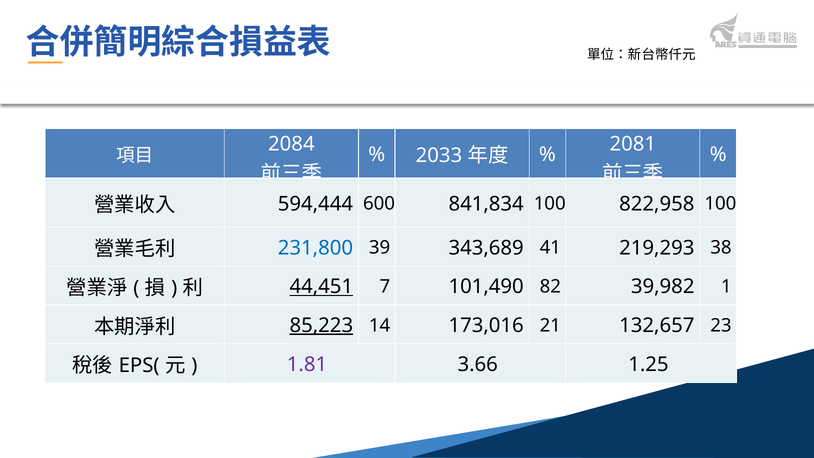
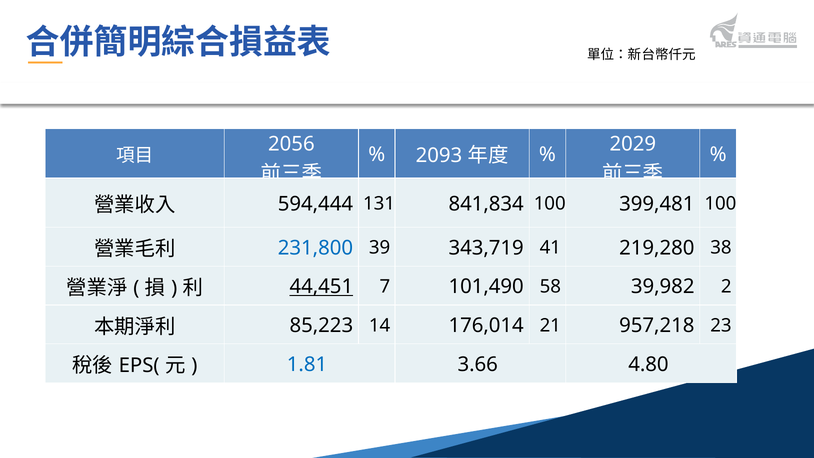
2081: 2081 -> 2029
2084: 2084 -> 2056
2033: 2033 -> 2093
600: 600 -> 131
822,958: 822,958 -> 399,481
343,689: 343,689 -> 343,719
219,293: 219,293 -> 219,280
82: 82 -> 58
1: 1 -> 2
85,223 underline: present -> none
173,016: 173,016 -> 176,014
132,657: 132,657 -> 957,218
1.81 colour: purple -> blue
1.25: 1.25 -> 4.80
